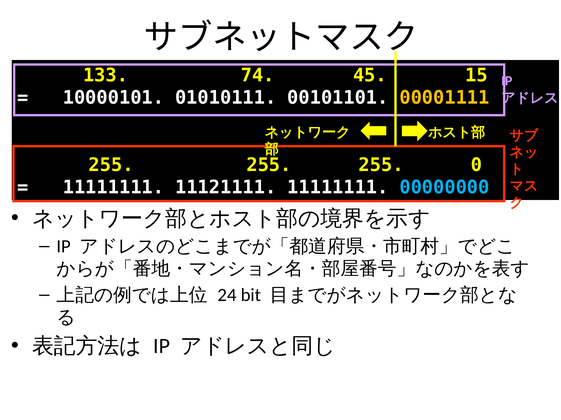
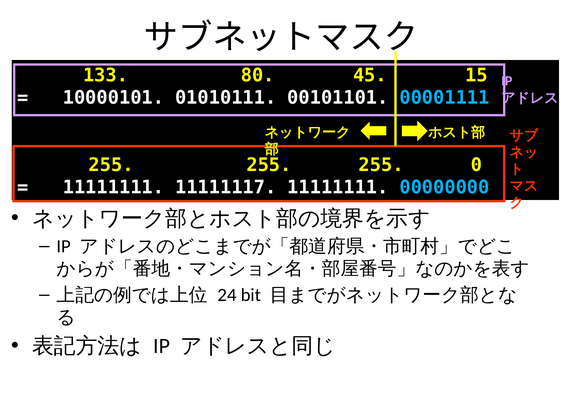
74: 74 -> 80
00001111 colour: yellow -> light blue
11121111: 11121111 -> 11111117
